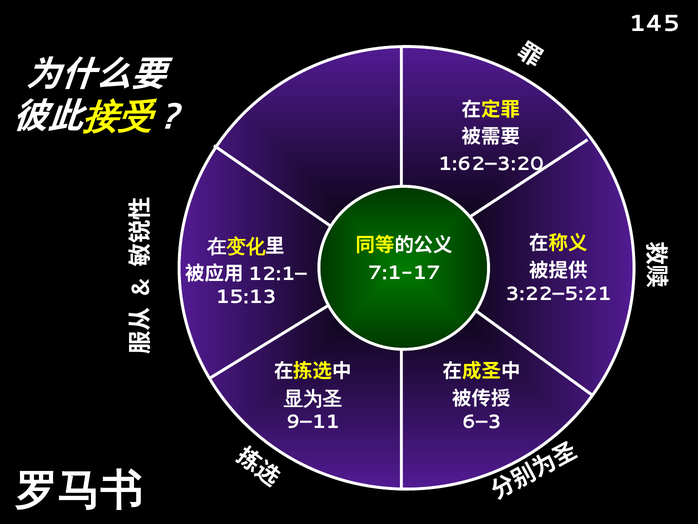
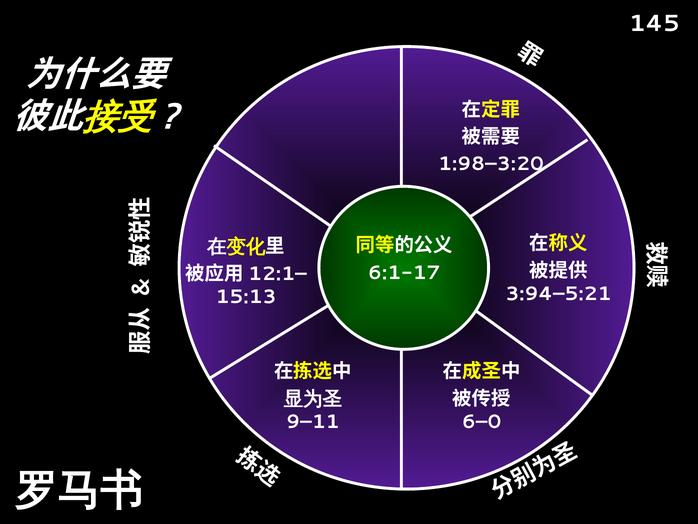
1:62–3:20: 1:62–3:20 -> 1:98–3:20
7:1-17: 7:1-17 -> 6:1-17
3:22–5:21: 3:22–5:21 -> 3:94–5:21
6–3: 6–3 -> 6–0
